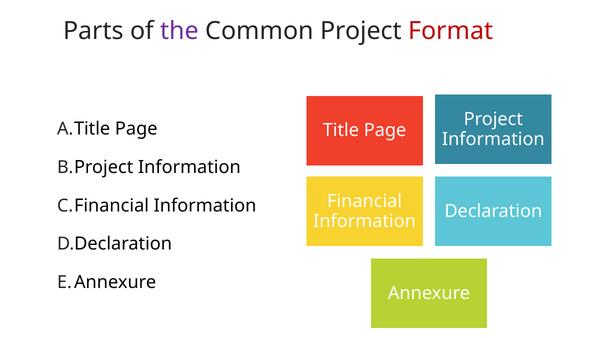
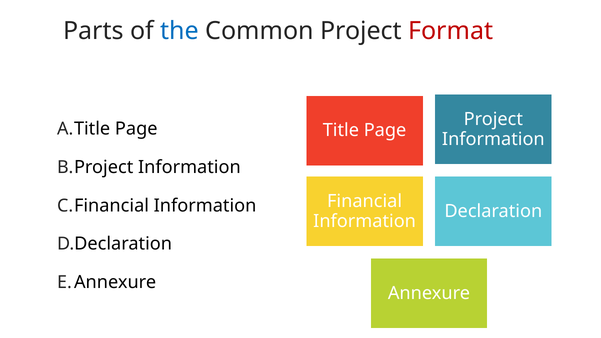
the colour: purple -> blue
